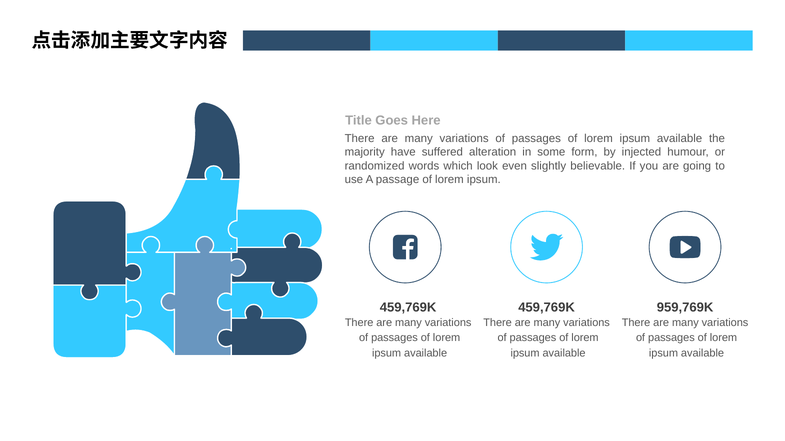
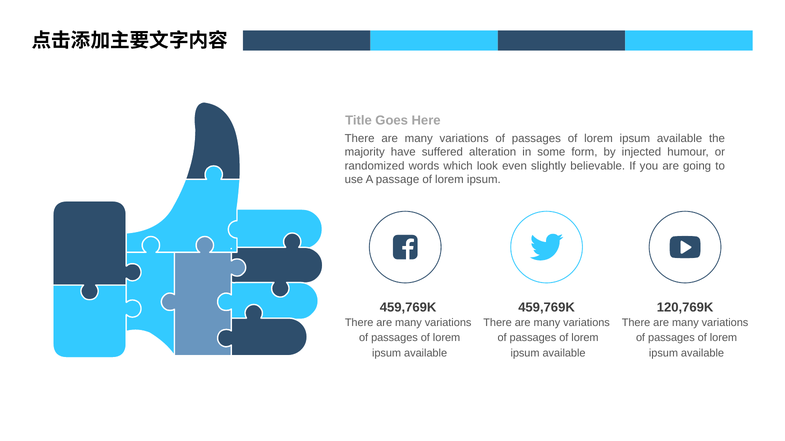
959,769K: 959,769K -> 120,769K
